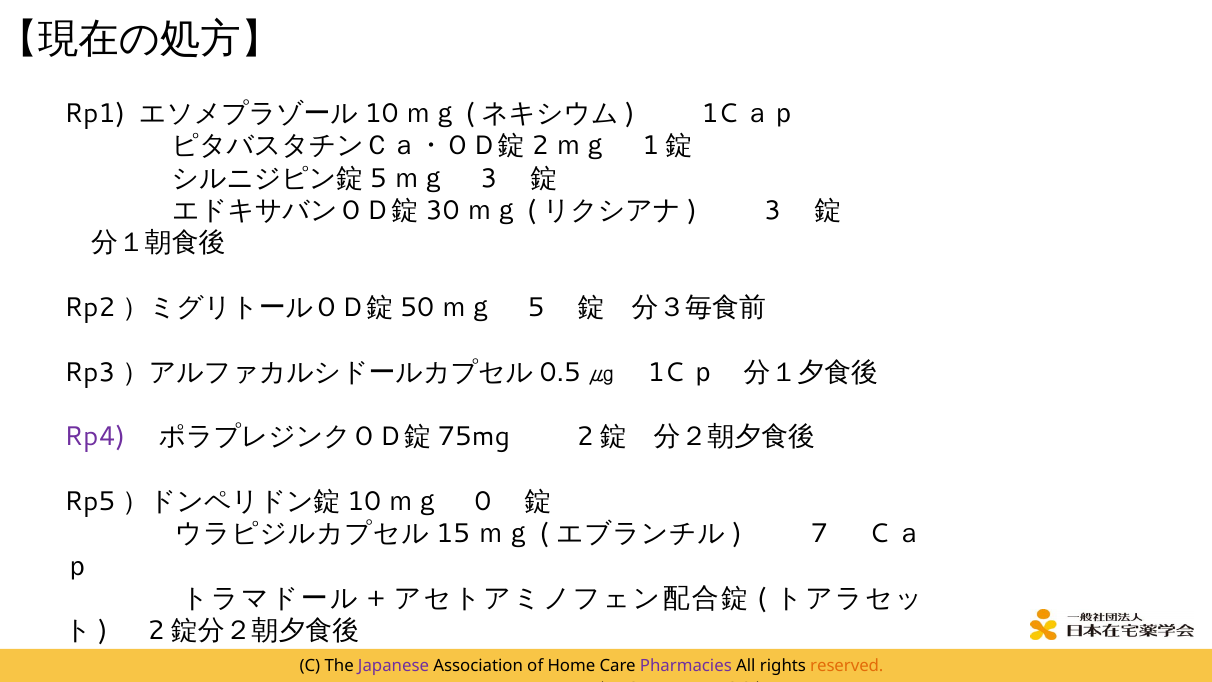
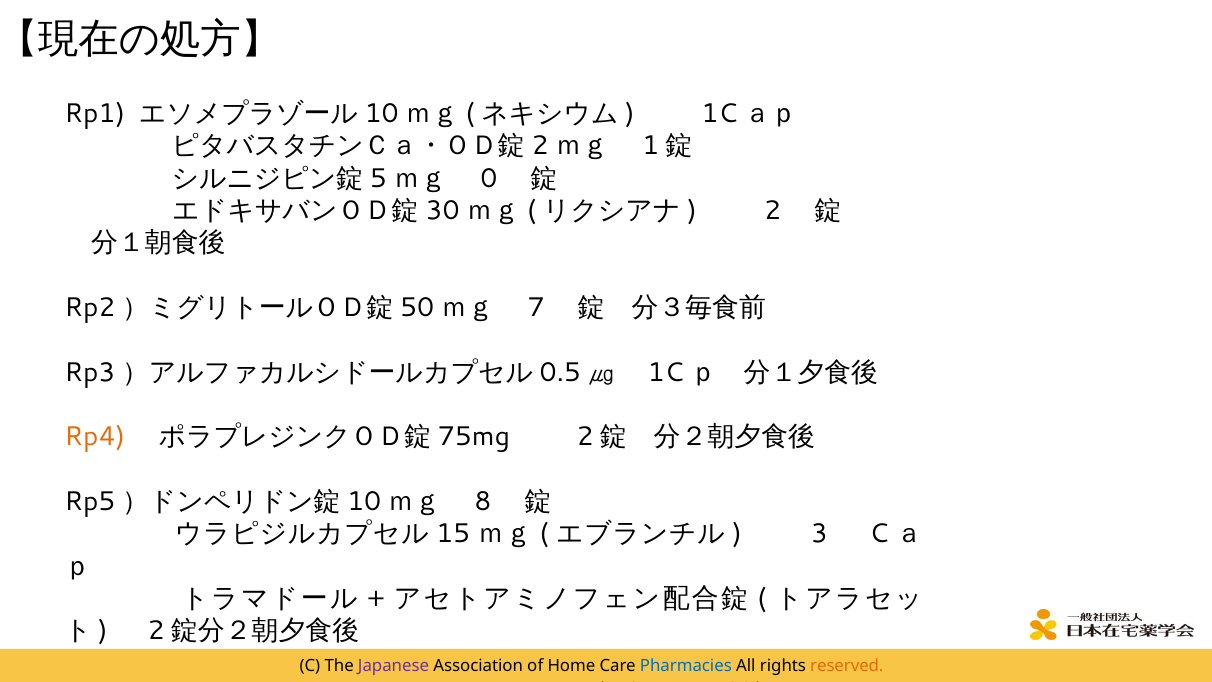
3 at (489, 178): 3 -> 0
3 at (773, 211): 3 -> 2
5: 5 -> 7
Rp4 colour: purple -> orange
0: 0 -> 8
7: 7 -> 3
Pharmacies colour: purple -> blue
